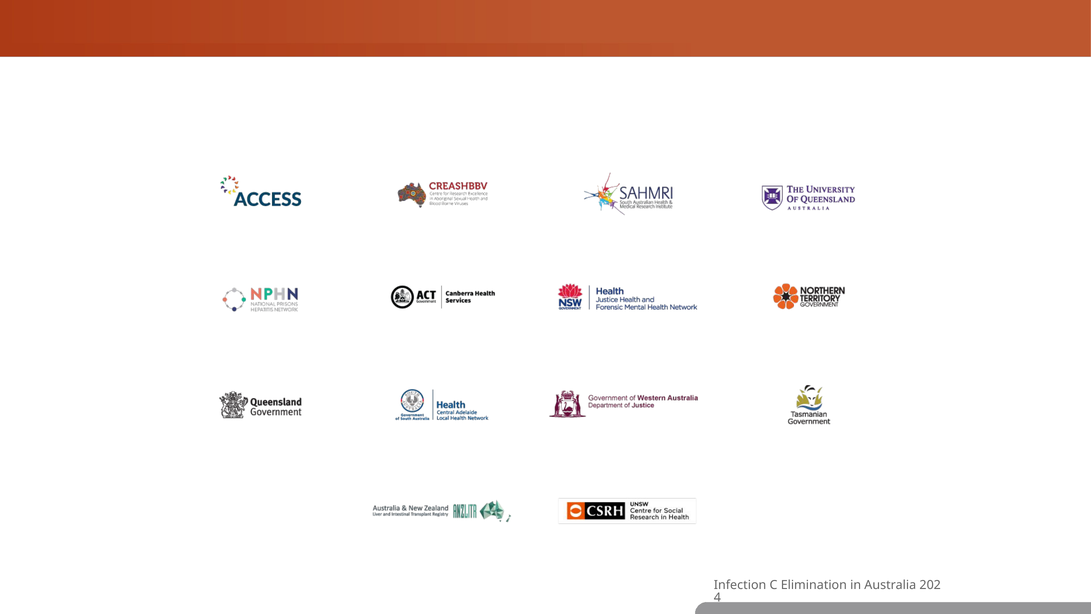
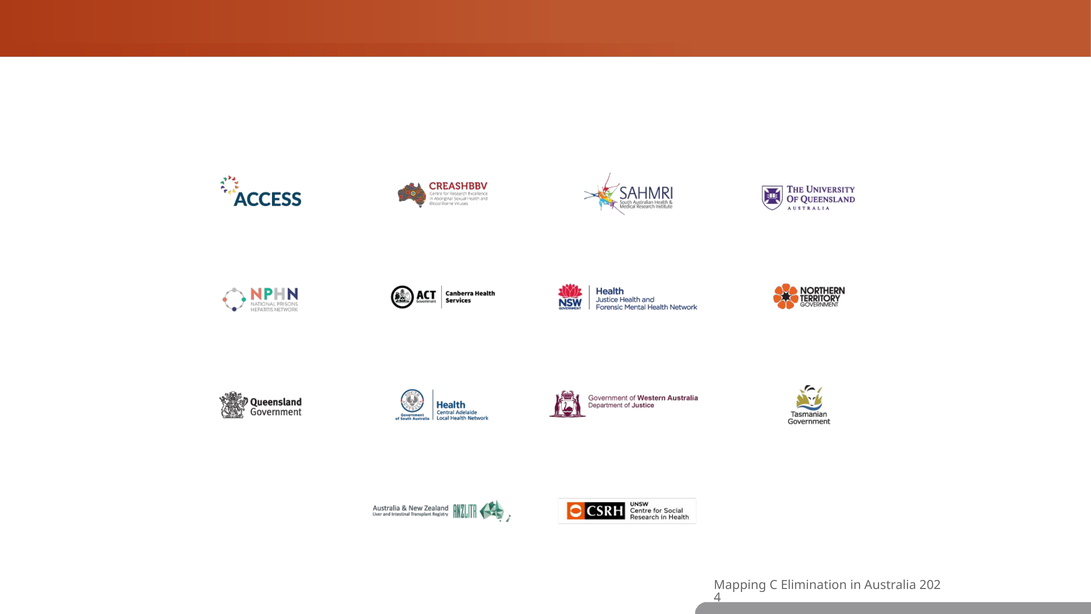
Infection: Infection -> Mapping
